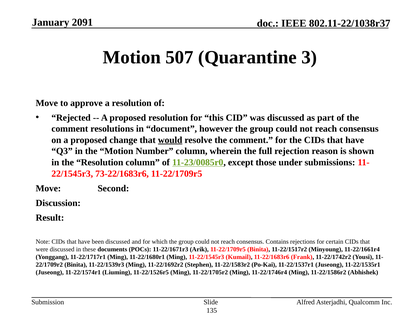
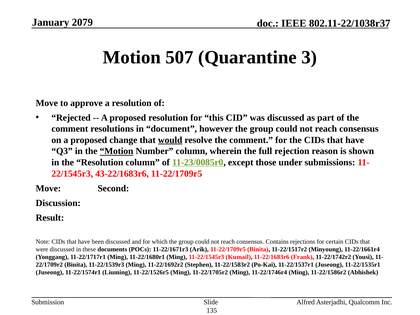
2091: 2091 -> 2079
Motion at (117, 151) underline: none -> present
73-22/1683r6: 73-22/1683r6 -> 43-22/1683r6
